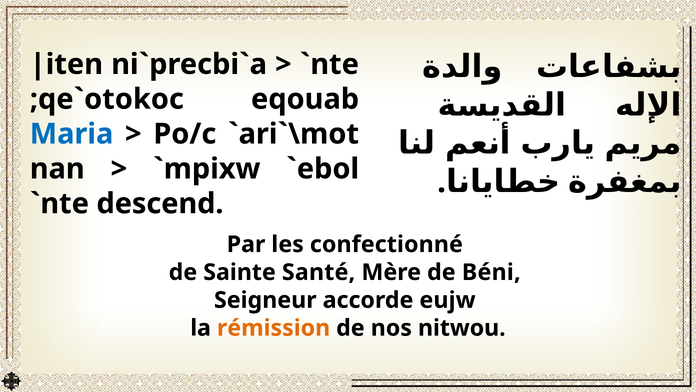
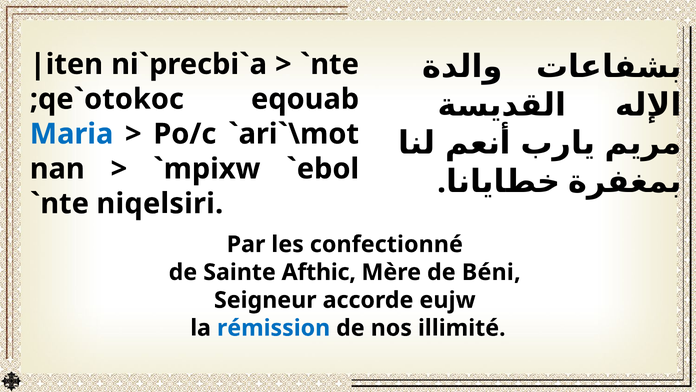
descend: descend -> niqelsiri
Santé: Santé -> Afthic
rémission colour: orange -> blue
nitwou: nitwou -> illimité
